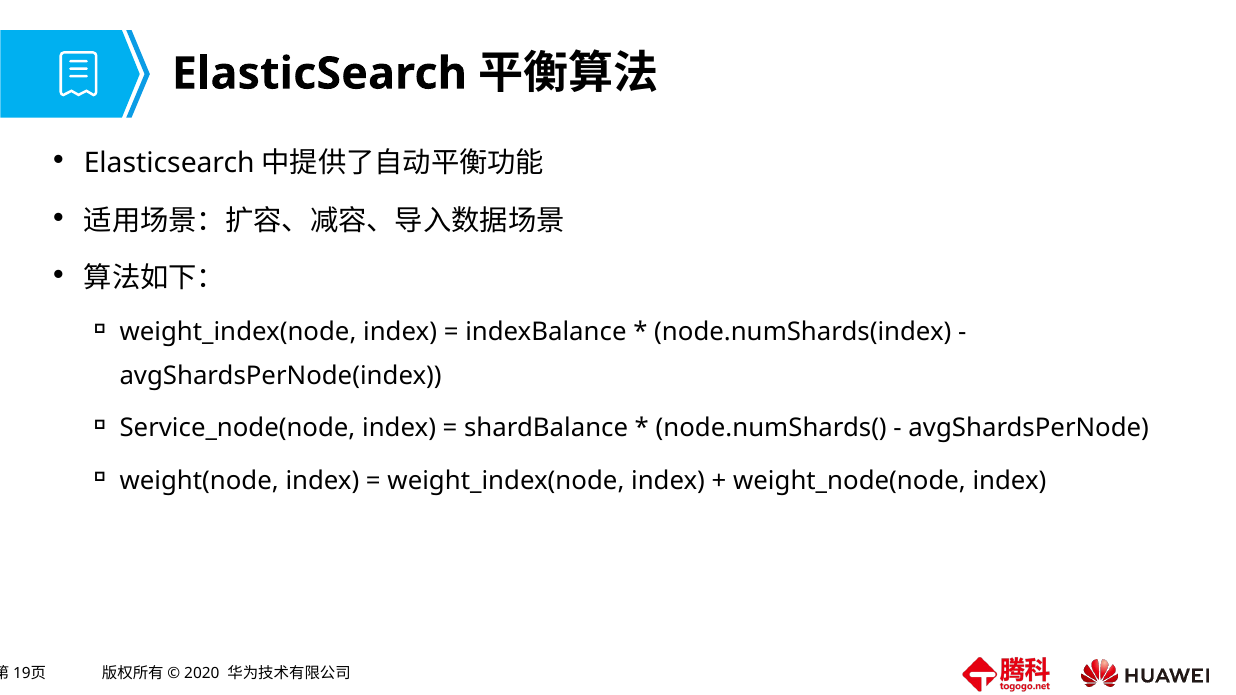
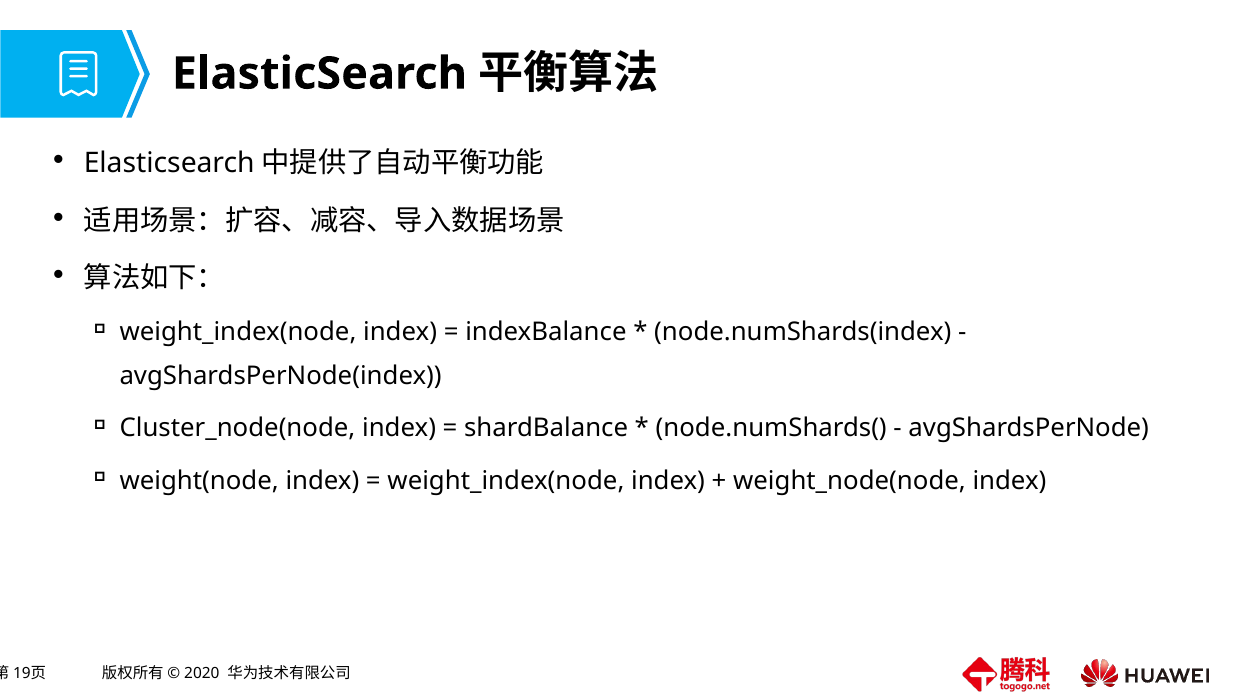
Service_node(node: Service_node(node -> Cluster_node(node
